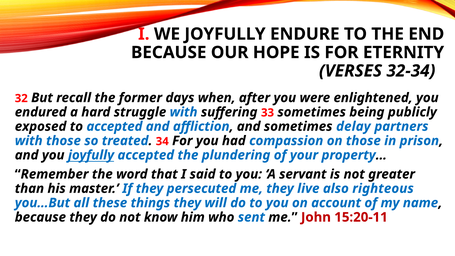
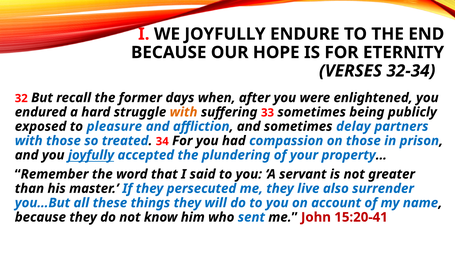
with at (184, 112) colour: blue -> orange
to accepted: accepted -> pleasure
righteous: righteous -> surrender
15:20-11: 15:20-11 -> 15:20-41
